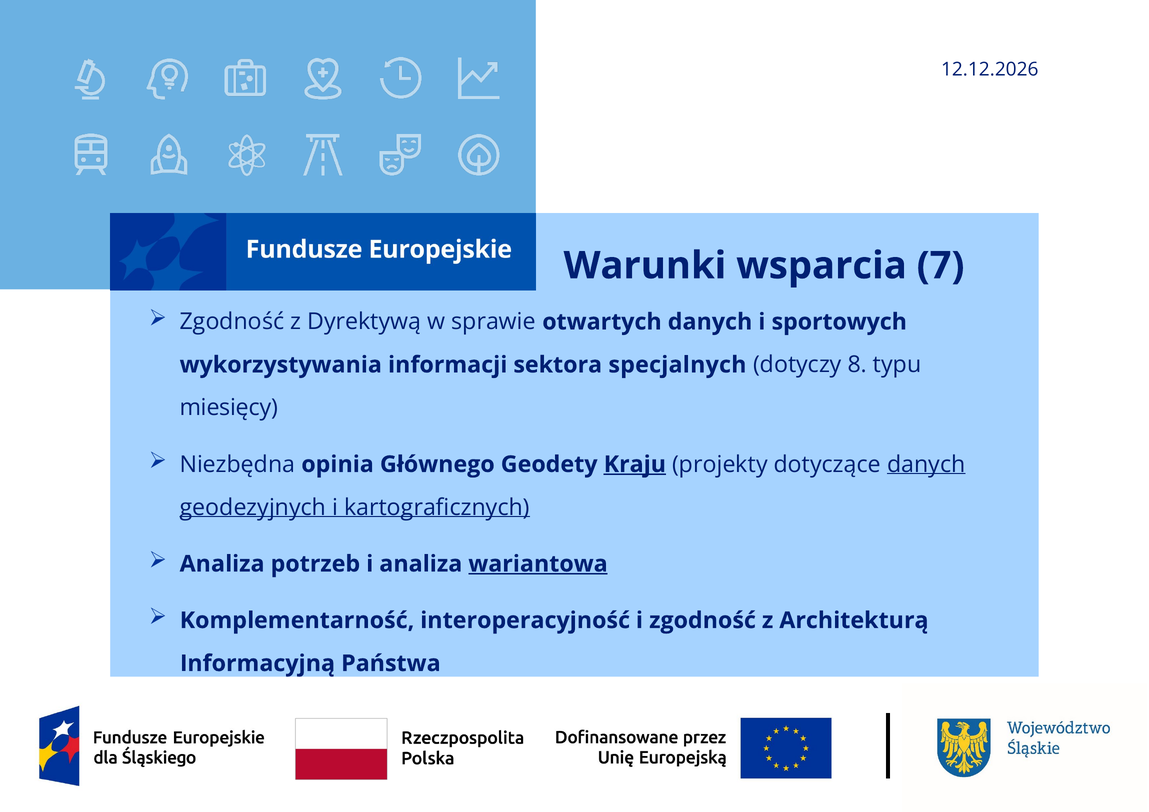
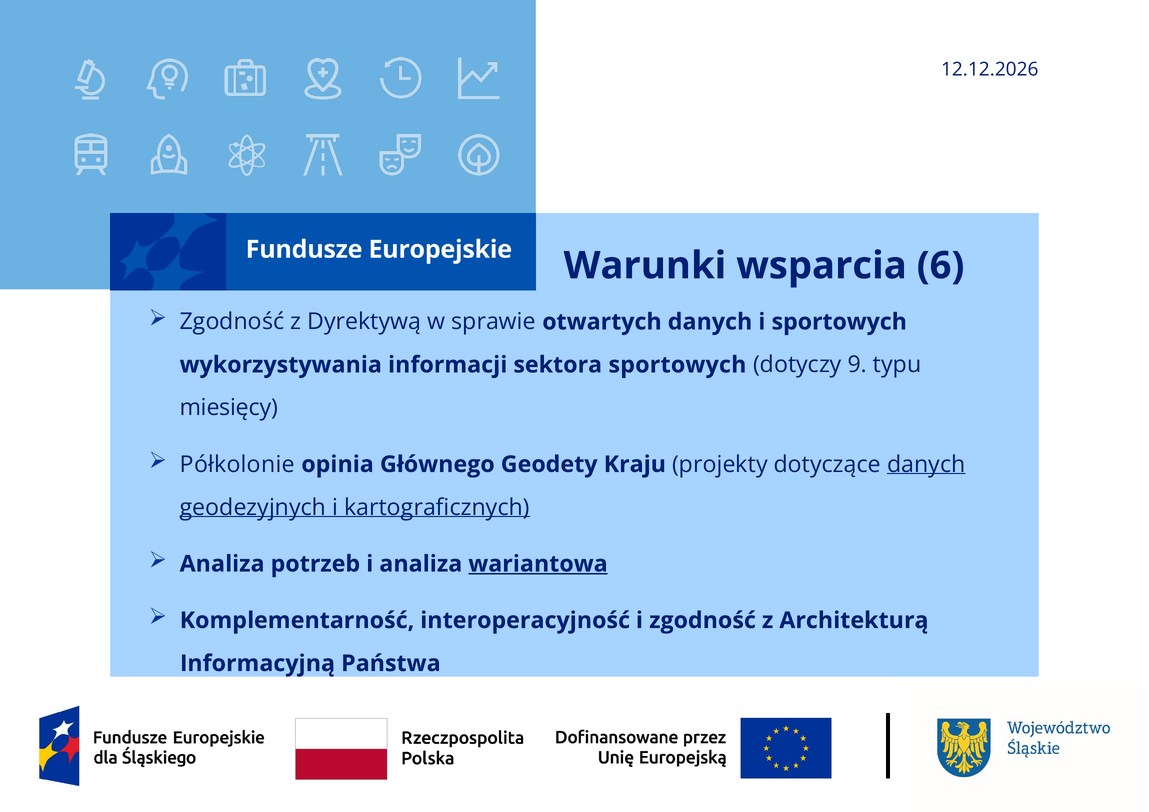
7: 7 -> 6
sektora specjalnych: specjalnych -> sportowych
8: 8 -> 9
Niezbędna: Niezbędna -> Półkolonie
Kraju underline: present -> none
